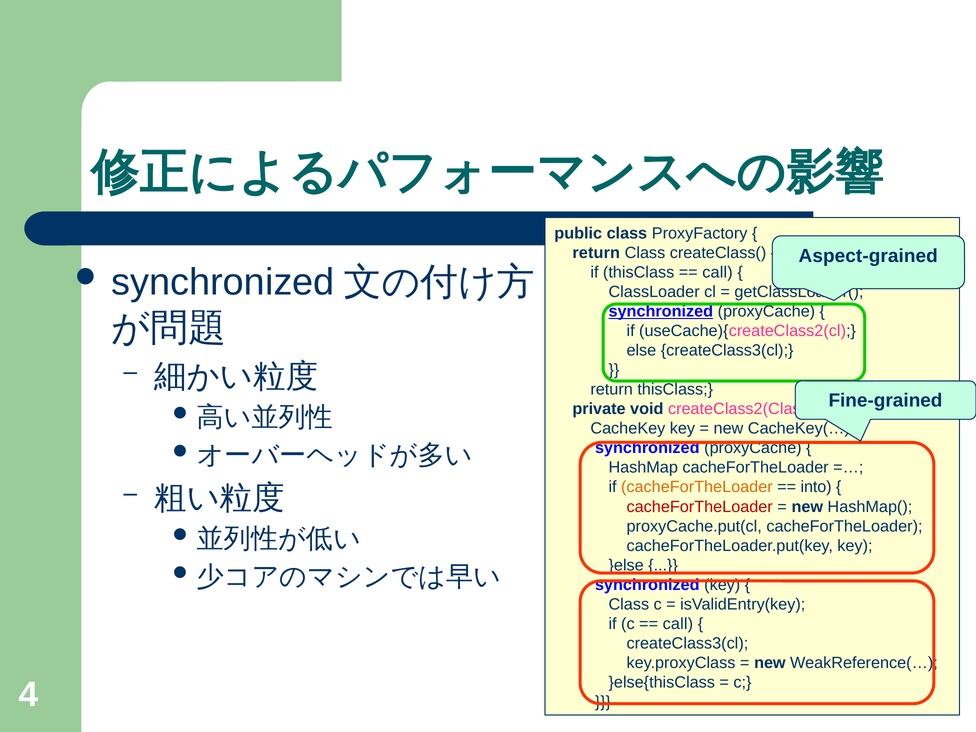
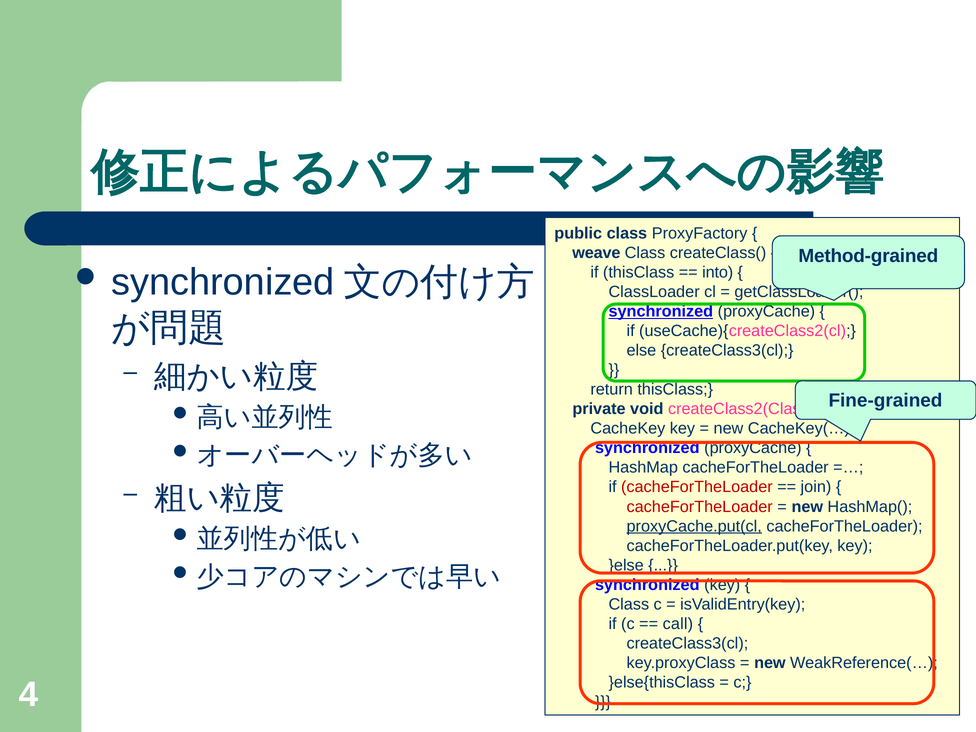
return at (596, 253): return -> weave
Aspect-grained: Aspect-grained -> Method-grained
call at (718, 272): call -> into
cacheForTheLoader at (697, 487) colour: orange -> red
into: into -> join
proxyCache.put(cl underline: none -> present
